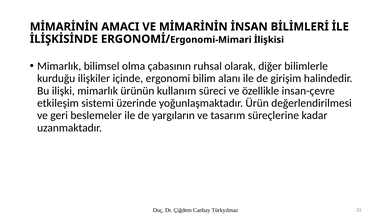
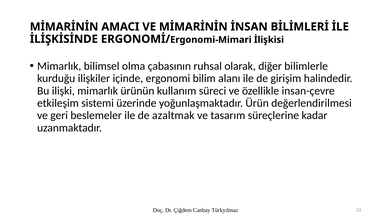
yargıların: yargıların -> azaltmak
